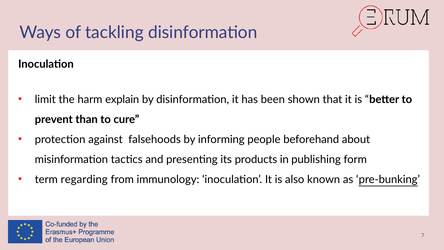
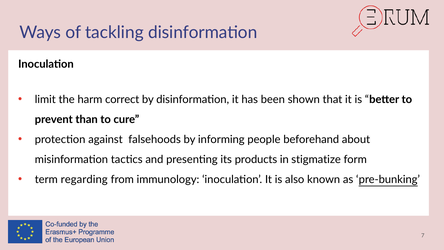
explain: explain -> correct
publishing: publishing -> stigmatize
